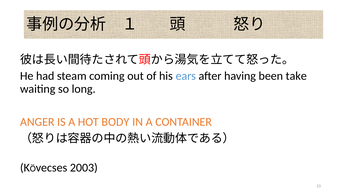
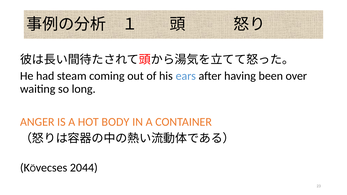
take: take -> over
2003: 2003 -> 2044
